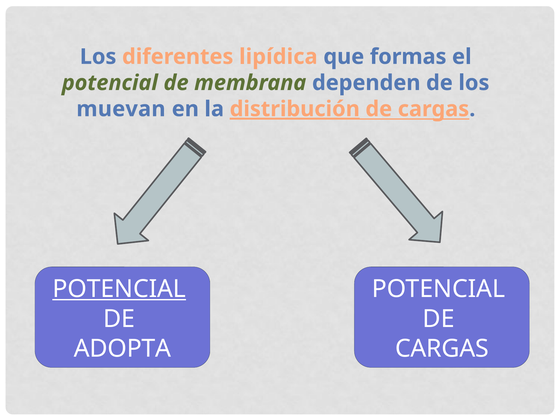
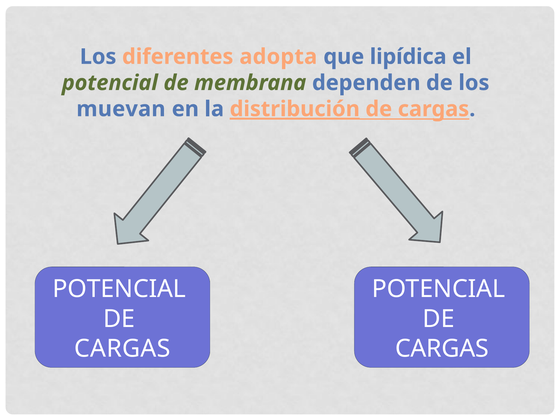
lipídica: lipídica -> adopta
formas: formas -> lipídica
POTENCIAL at (119, 289) underline: present -> none
ADOPTA at (123, 349): ADOPTA -> CARGAS
